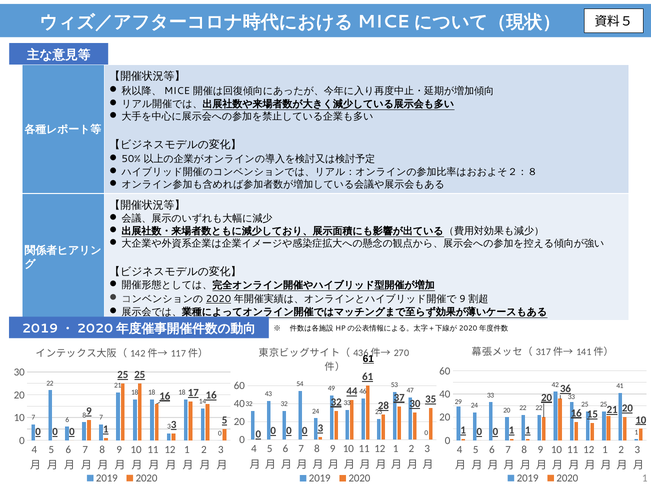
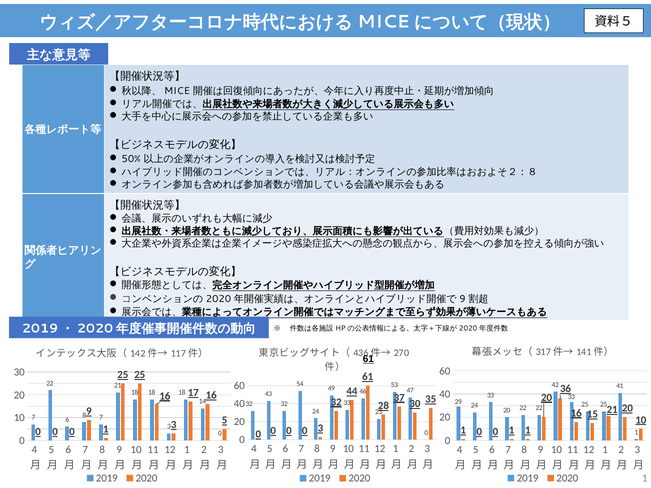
2020 at (218, 299) underline: present -> none
